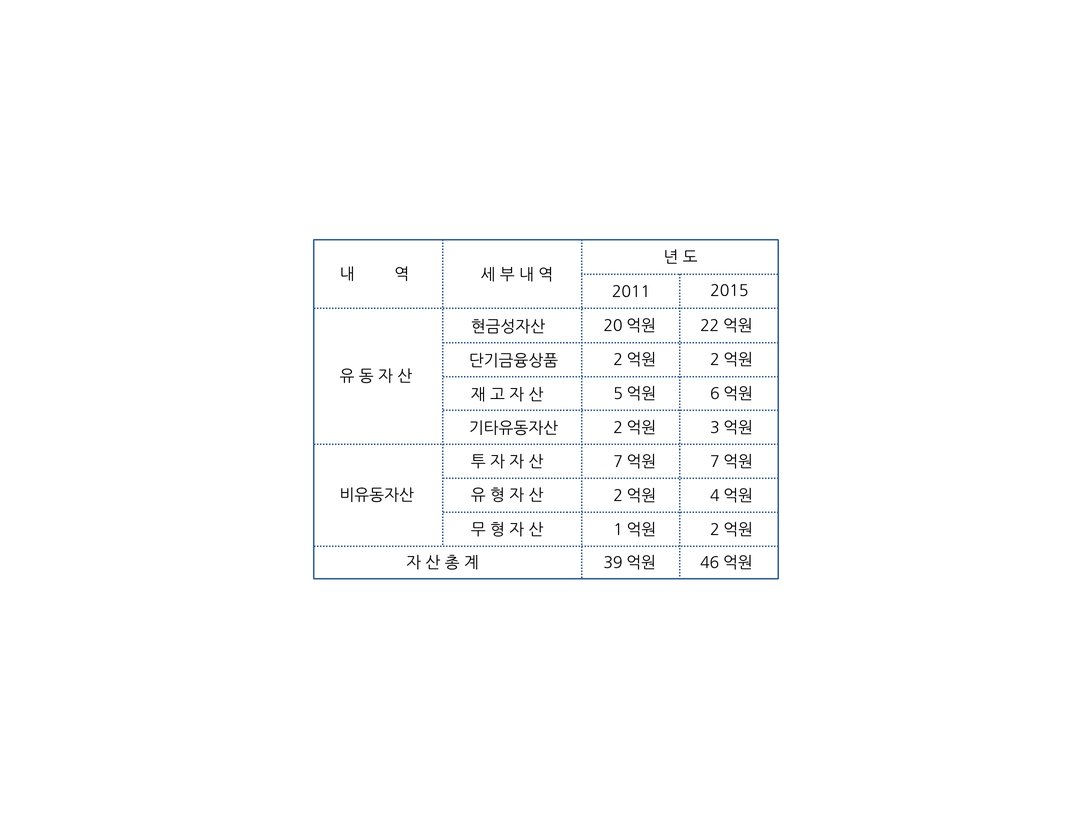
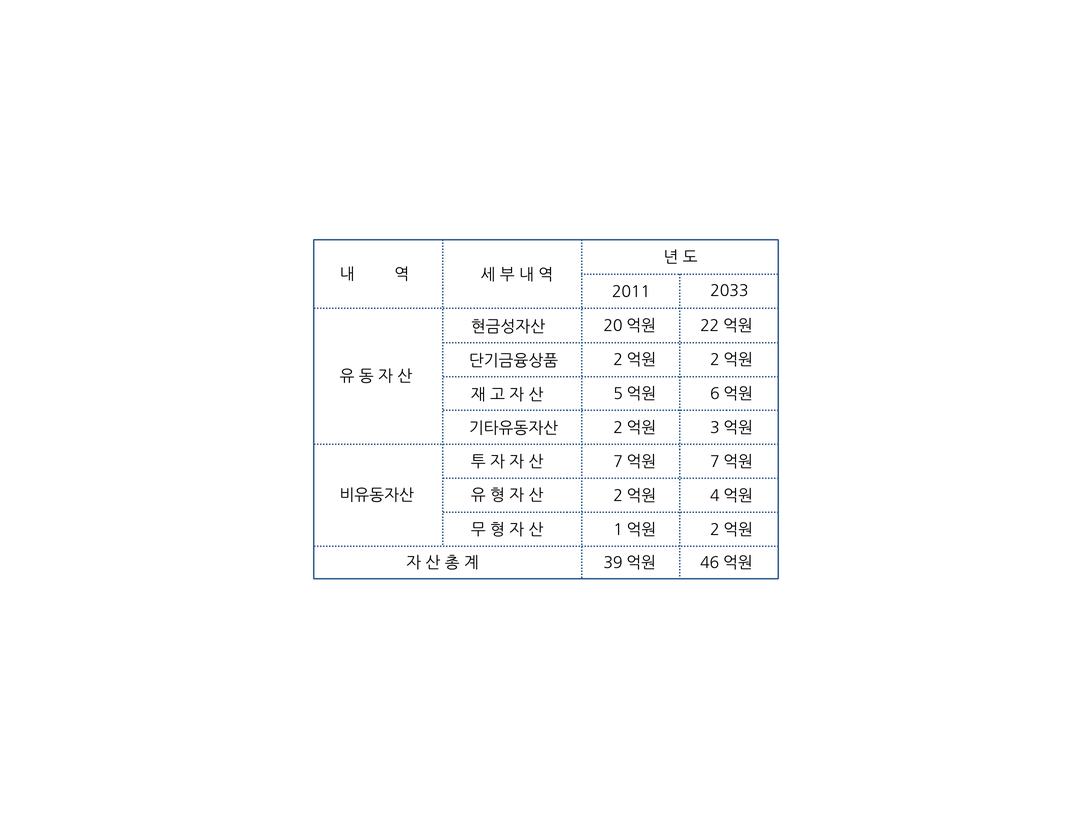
2015: 2015 -> 2033
